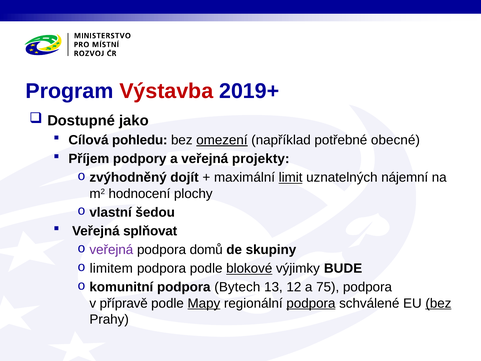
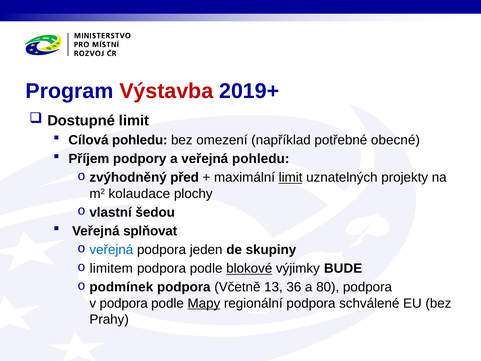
Dostupné jako: jako -> limit
omezení underline: present -> none
veřejná projekty: projekty -> pohledu
dojít: dojít -> před
nájemní: nájemní -> projekty
hodnocení: hodnocení -> kolaudace
veřejná at (111, 250) colour: purple -> blue
domů: domů -> jeden
komunitní: komunitní -> podmínek
Bytech: Bytech -> Včetně
12: 12 -> 36
75: 75 -> 80
v přípravě: přípravě -> podpora
podpora at (311, 303) underline: present -> none
bez at (438, 303) underline: present -> none
